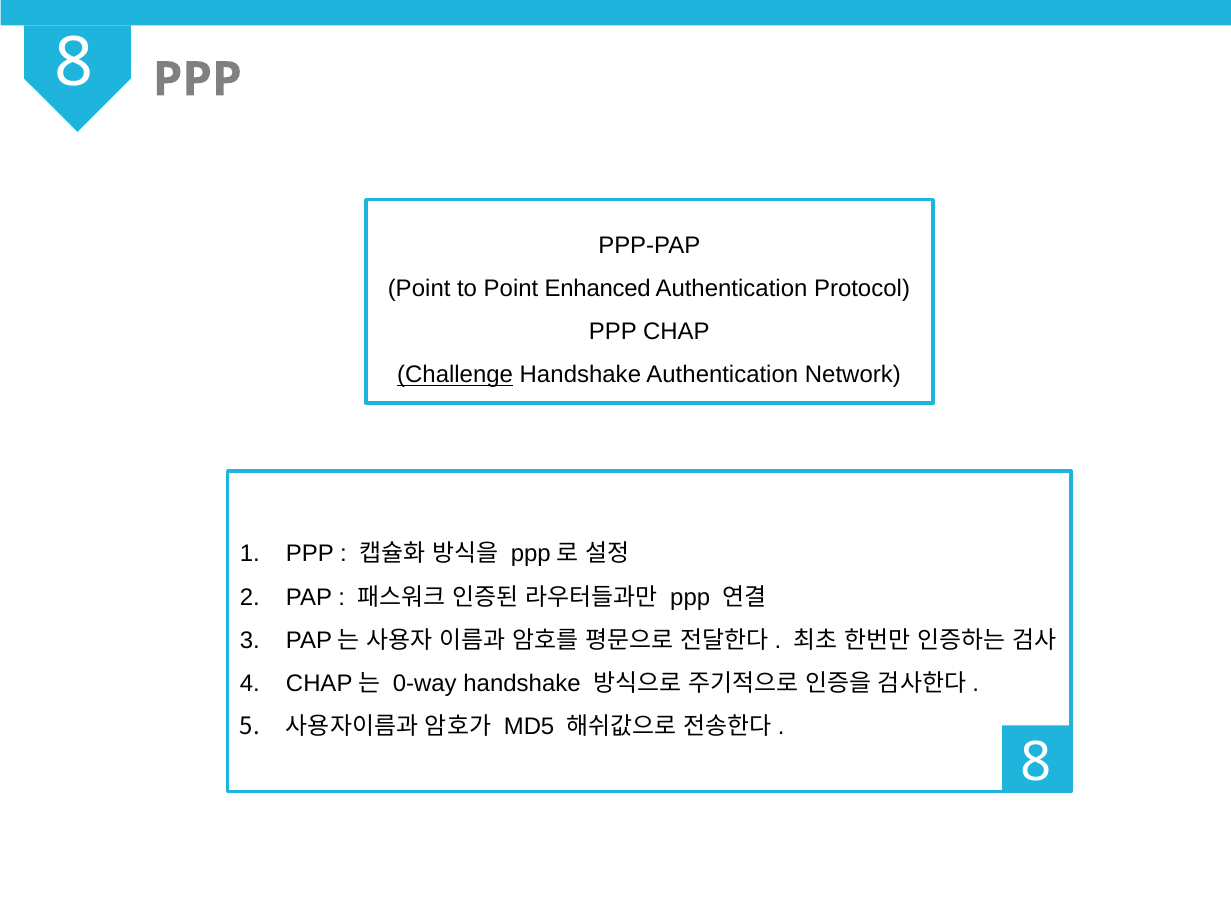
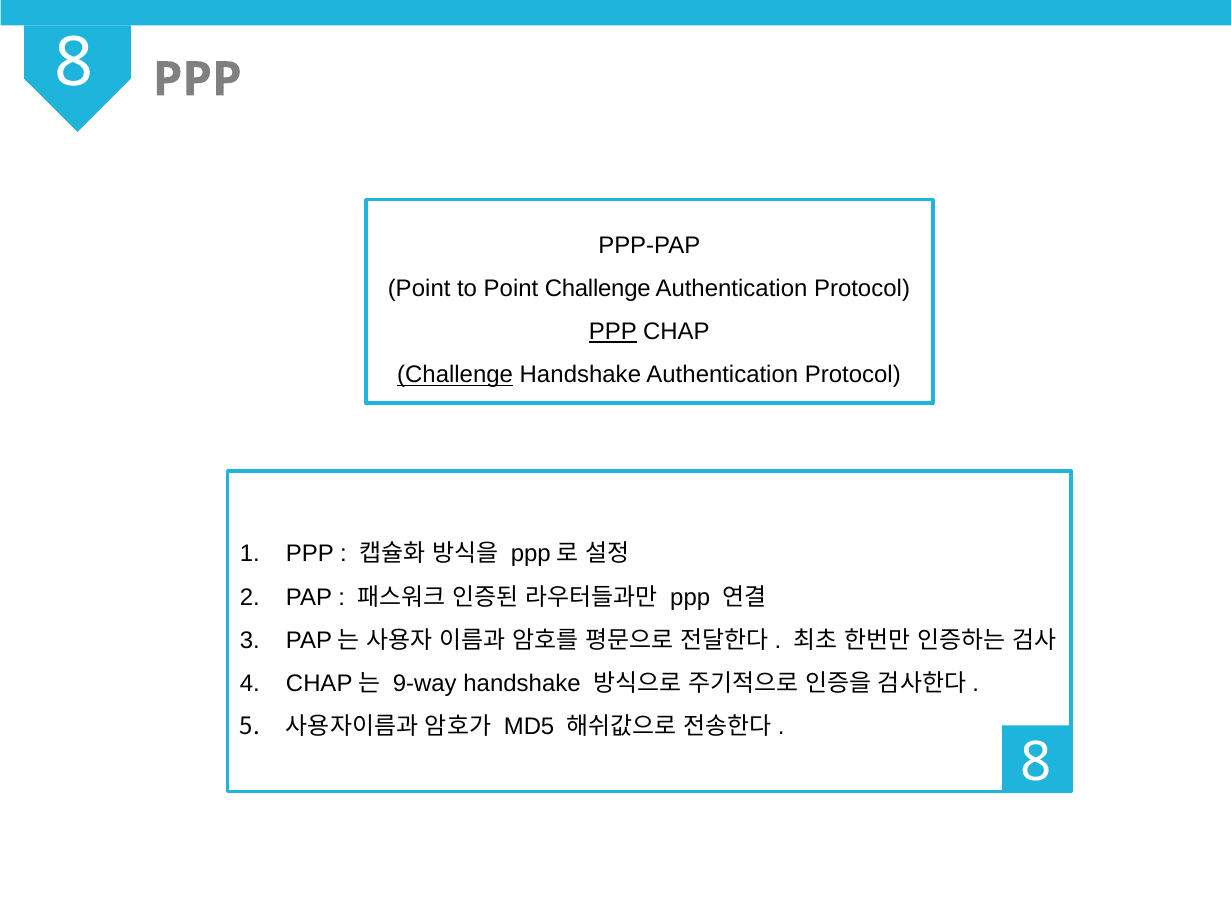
Point Enhanced: Enhanced -> Challenge
PPP at (613, 332) underline: none -> present
Handshake Authentication Network: Network -> Protocol
0-way: 0-way -> 9-way
